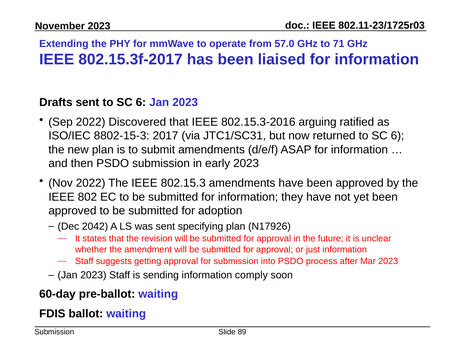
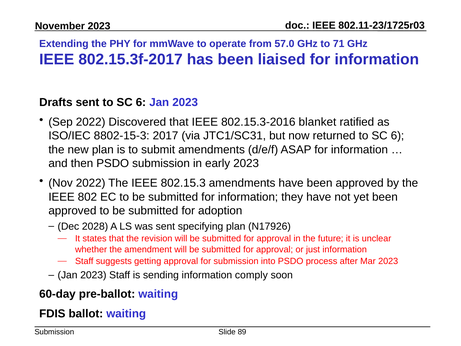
arguing: arguing -> blanket
2042: 2042 -> 2028
